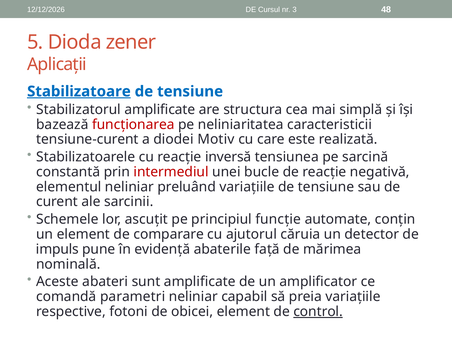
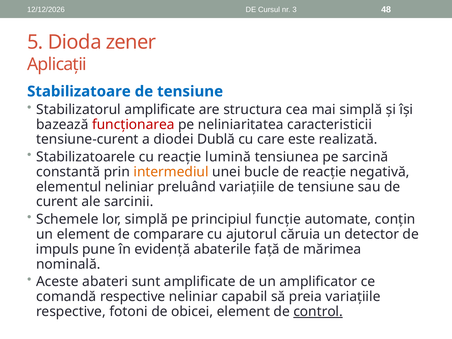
Stabilizatoare underline: present -> none
Motiv: Motiv -> Dublă
inversă: inversă -> lumină
intermediul colour: red -> orange
lor ascuțit: ascuțit -> simplă
comandă parametri: parametri -> respective
